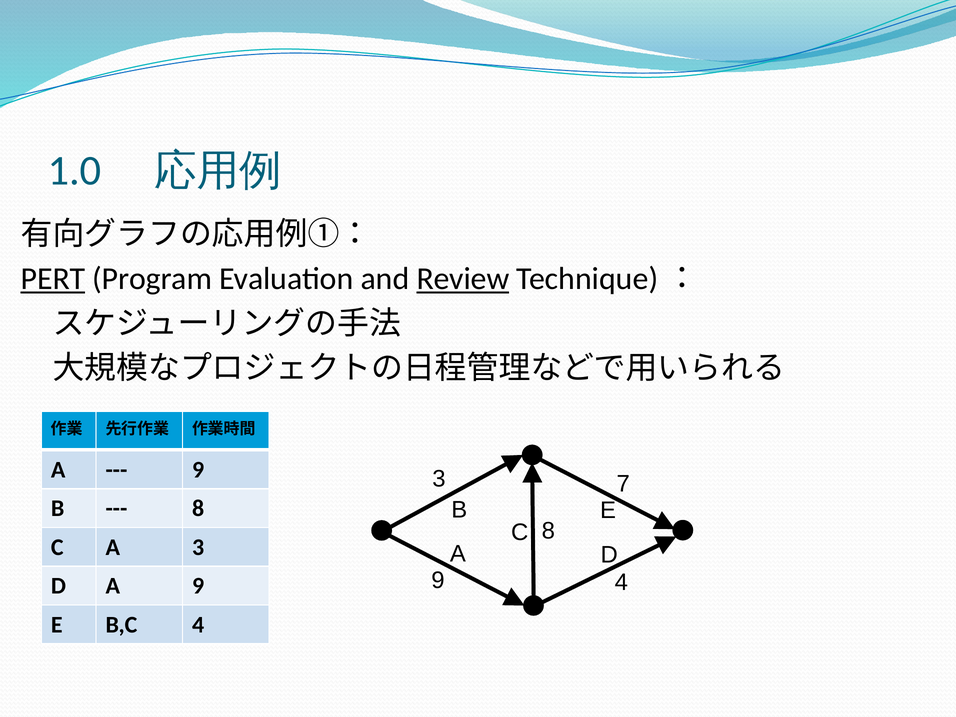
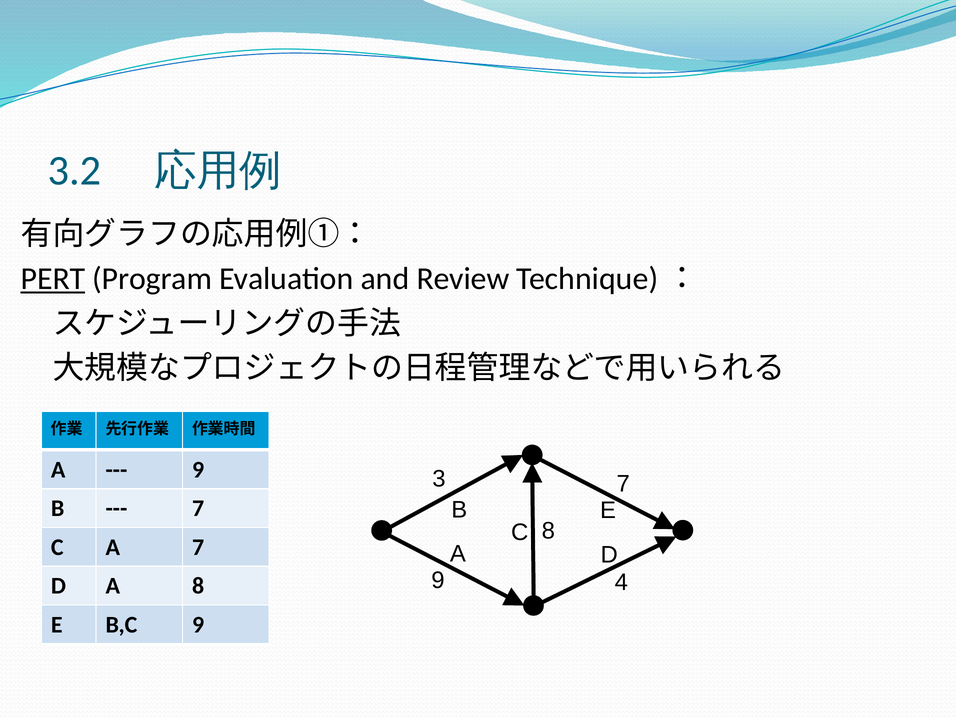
1.0: 1.0 -> 3.2
Review underline: present -> none
8 at (198, 508): 8 -> 7
A 3: 3 -> 7
A 9: 9 -> 8
B,C 4: 4 -> 9
